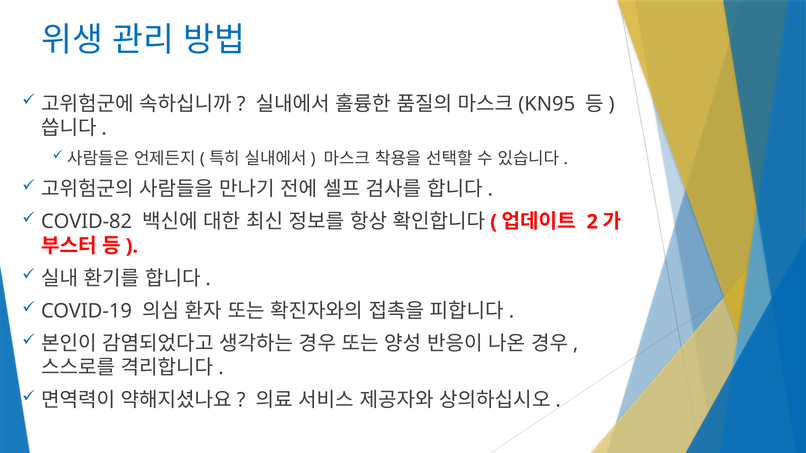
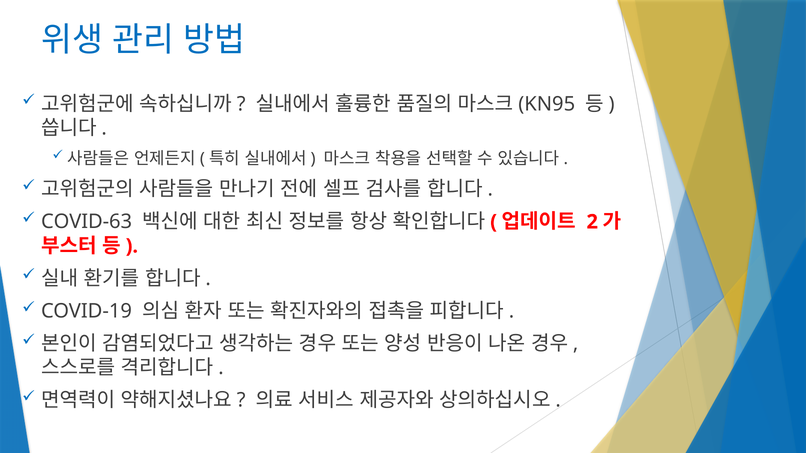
COVID-82: COVID-82 -> COVID-63
